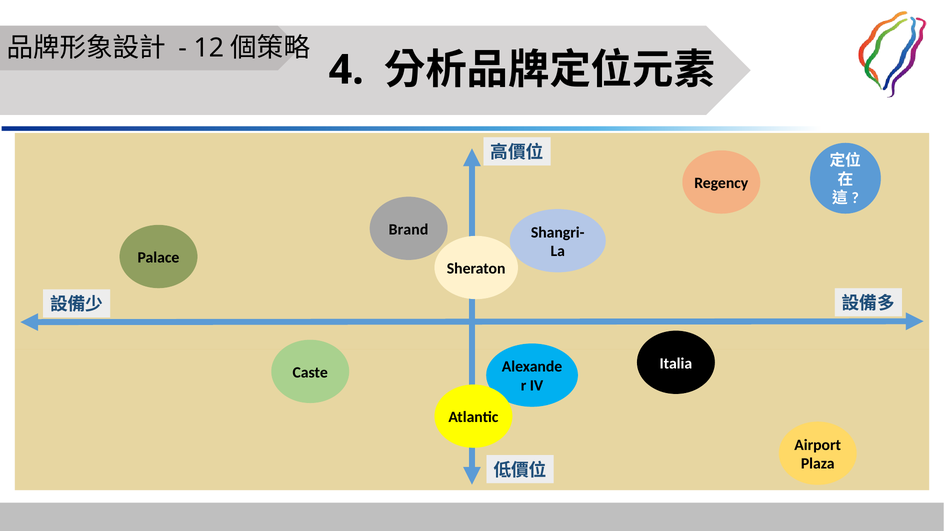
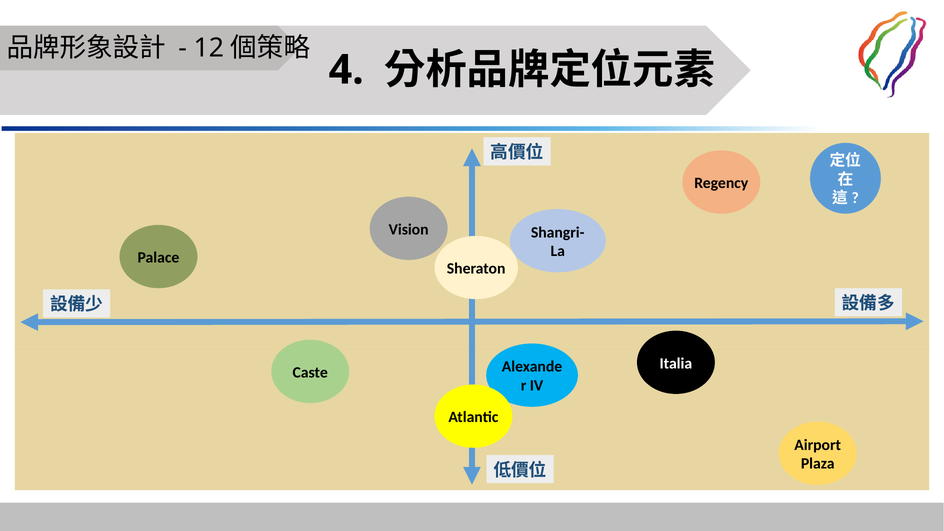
Brand: Brand -> Vision
